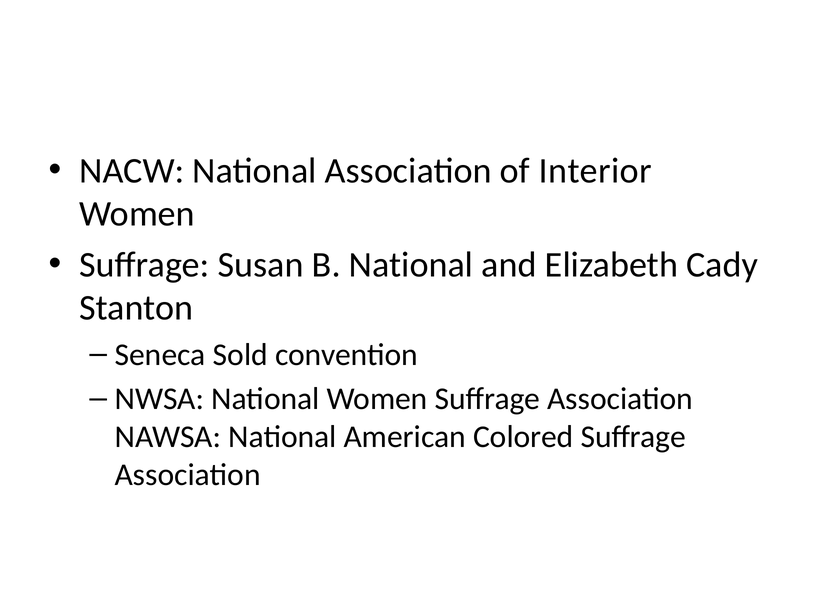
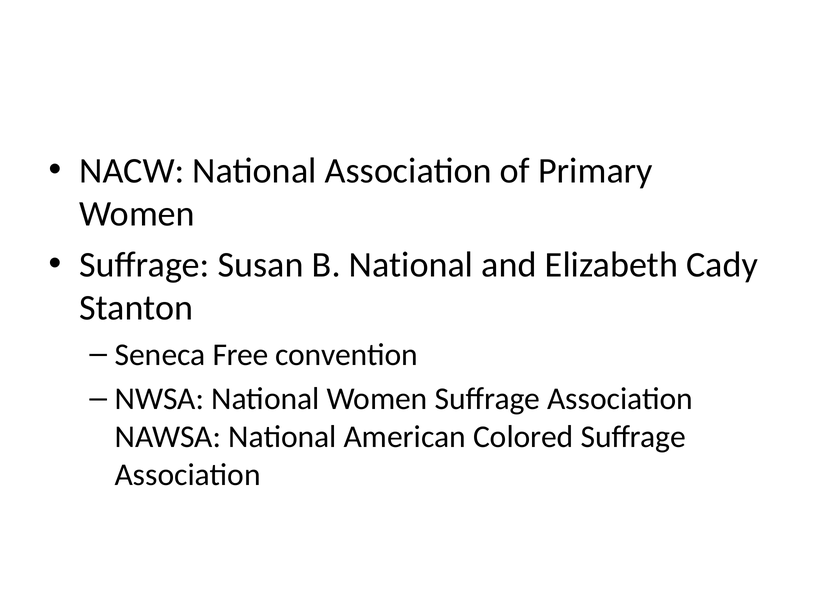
Interior: Interior -> Primary
Sold: Sold -> Free
